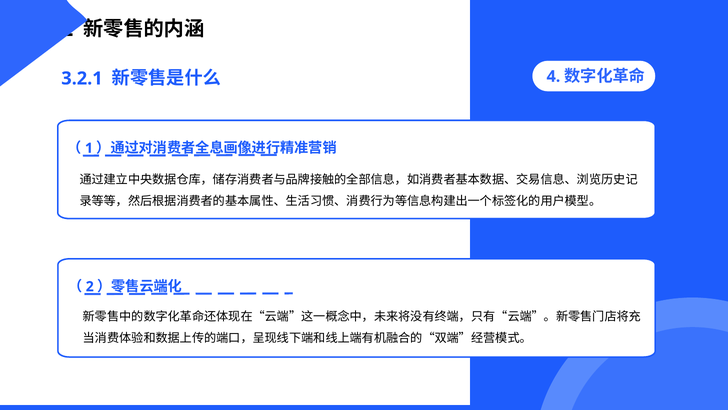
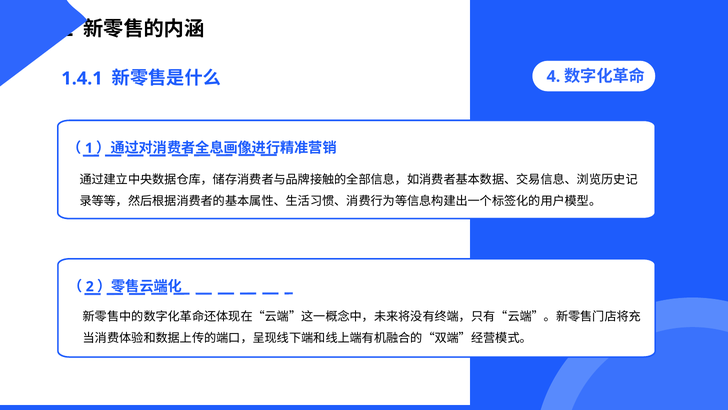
3.2.1: 3.2.1 -> 1.4.1
